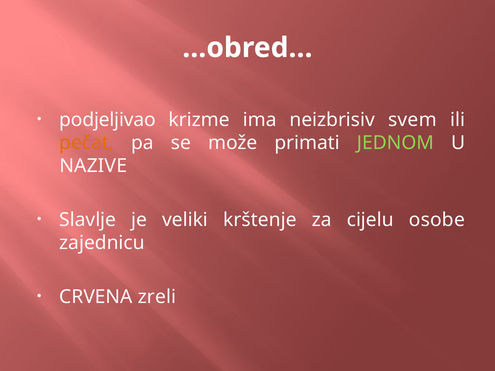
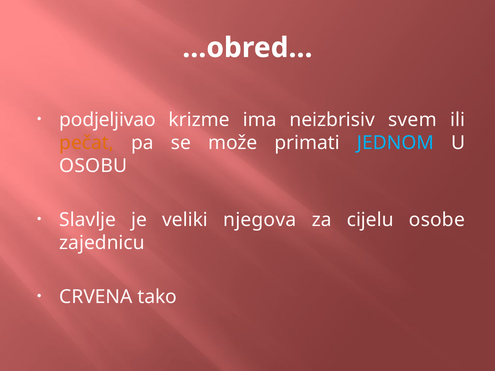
JEDNOM colour: light green -> light blue
NAZIVE: NAZIVE -> OSOBU
krštenje: krštenje -> njegova
zreli: zreli -> tako
